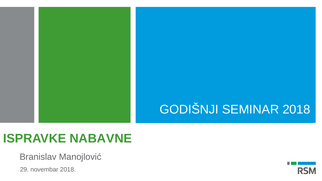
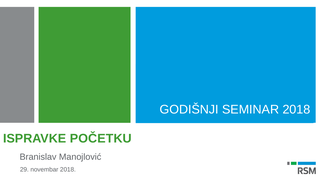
NABAVNE: NABAVNE -> POČETKU
